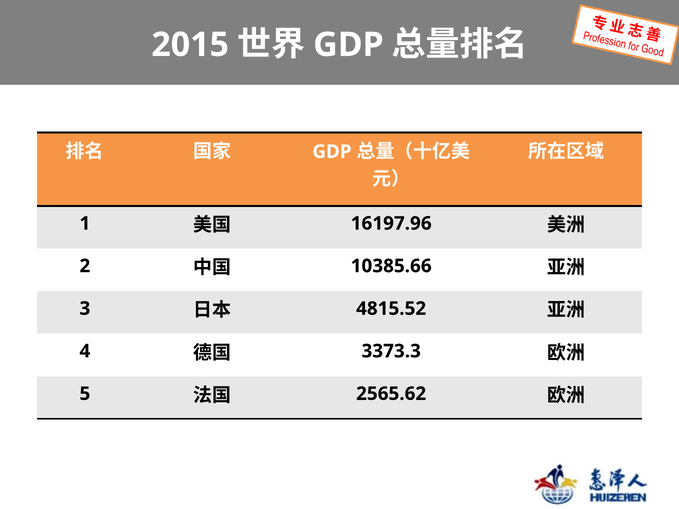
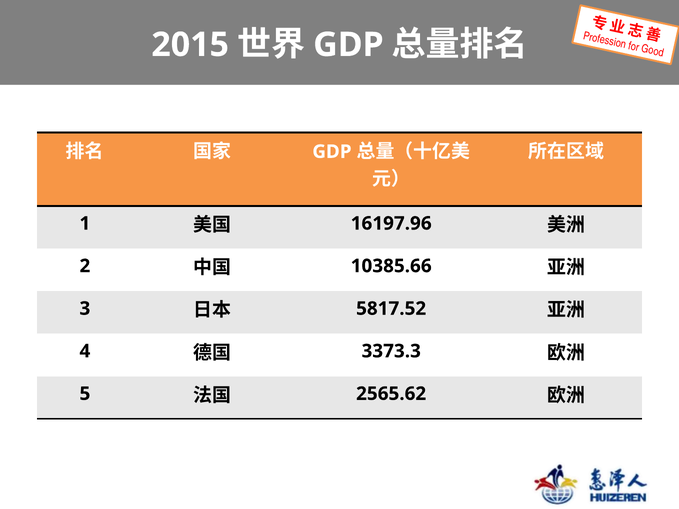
4815.52: 4815.52 -> 5817.52
